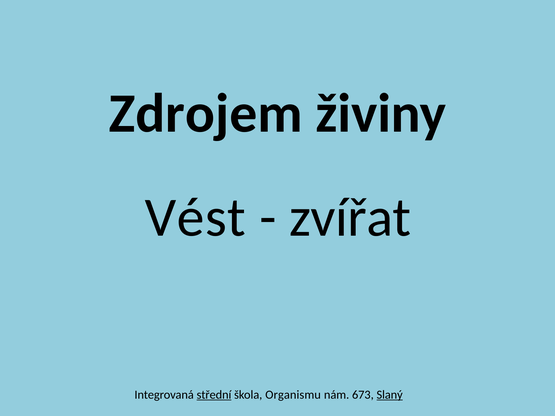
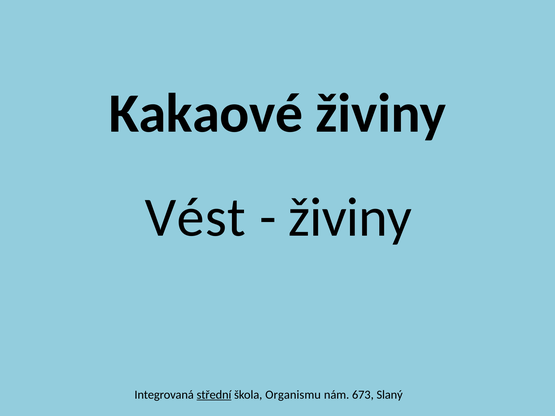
Zdrojem: Zdrojem -> Kakaové
zvířat at (350, 217): zvířat -> živiny
Slaný underline: present -> none
